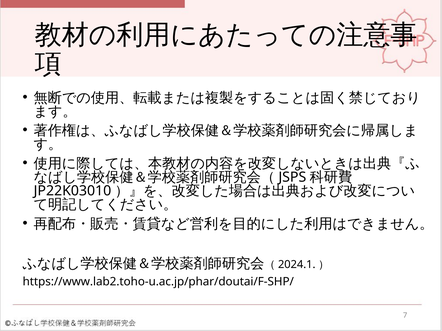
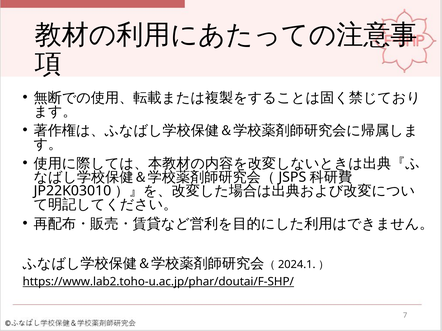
https://www.lab2.toho-u.ac.jp/phar/doutai/F-SHP/ underline: none -> present
